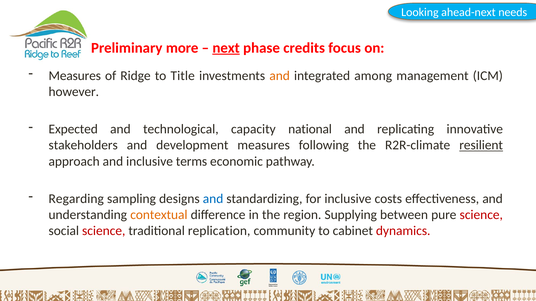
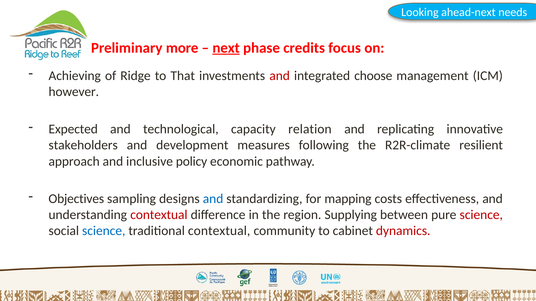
Measures at (75, 76): Measures -> Achieving
Title: Title -> That
and at (280, 76) colour: orange -> red
among: among -> choose
national: national -> relation
resilient underline: present -> none
terms: terms -> policy
Regarding: Regarding -> Objectives
for inclusive: inclusive -> mapping
contextual at (159, 215) colour: orange -> red
science at (104, 231) colour: red -> blue
traditional replication: replication -> contextual
